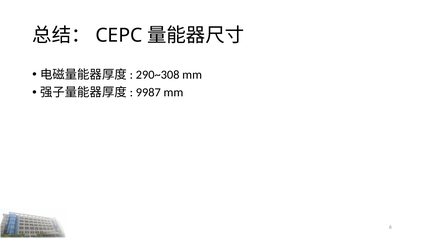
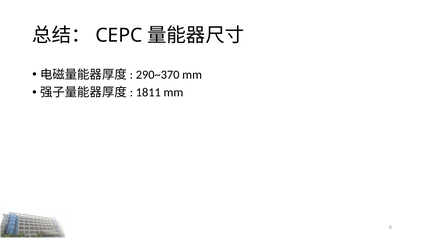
290~308: 290~308 -> 290~370
9987: 9987 -> 1811
